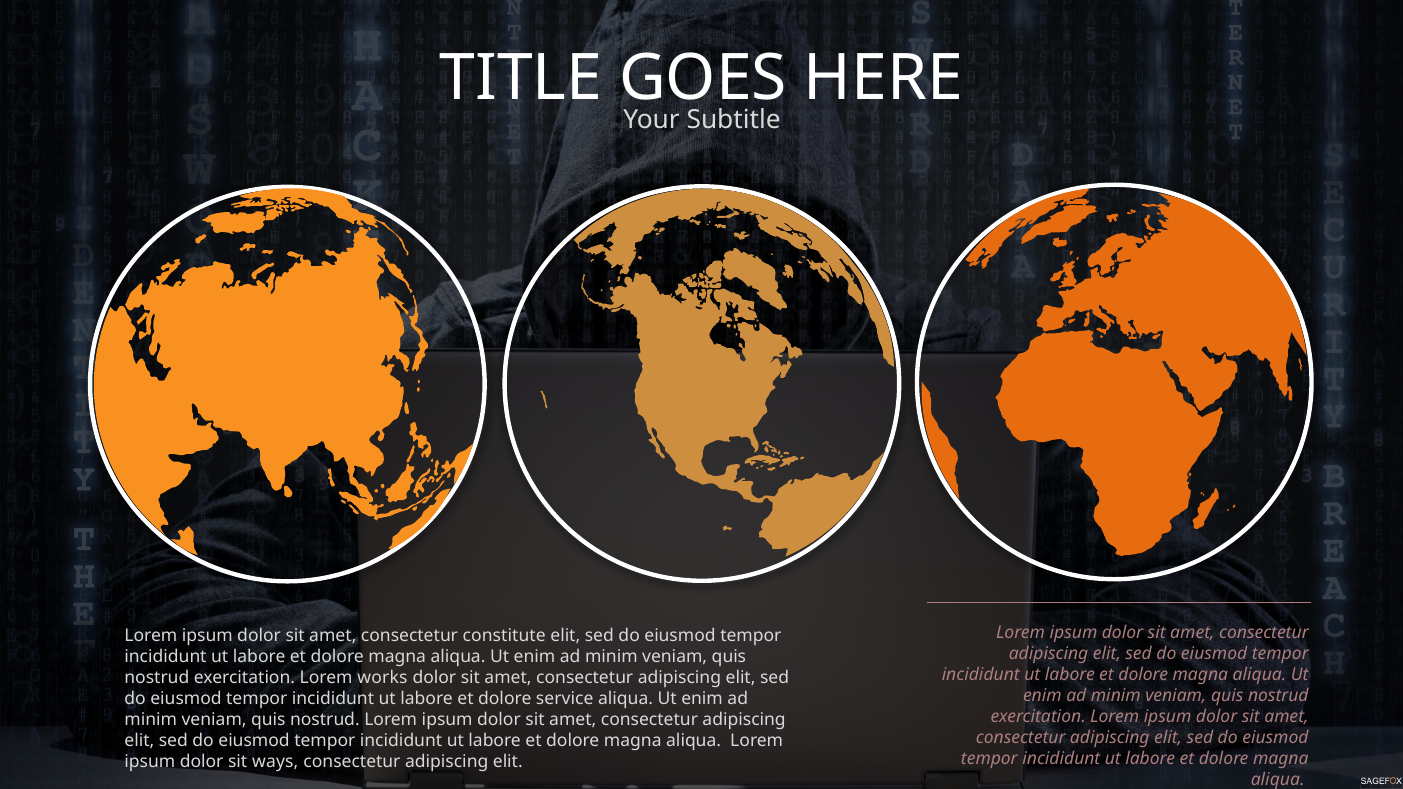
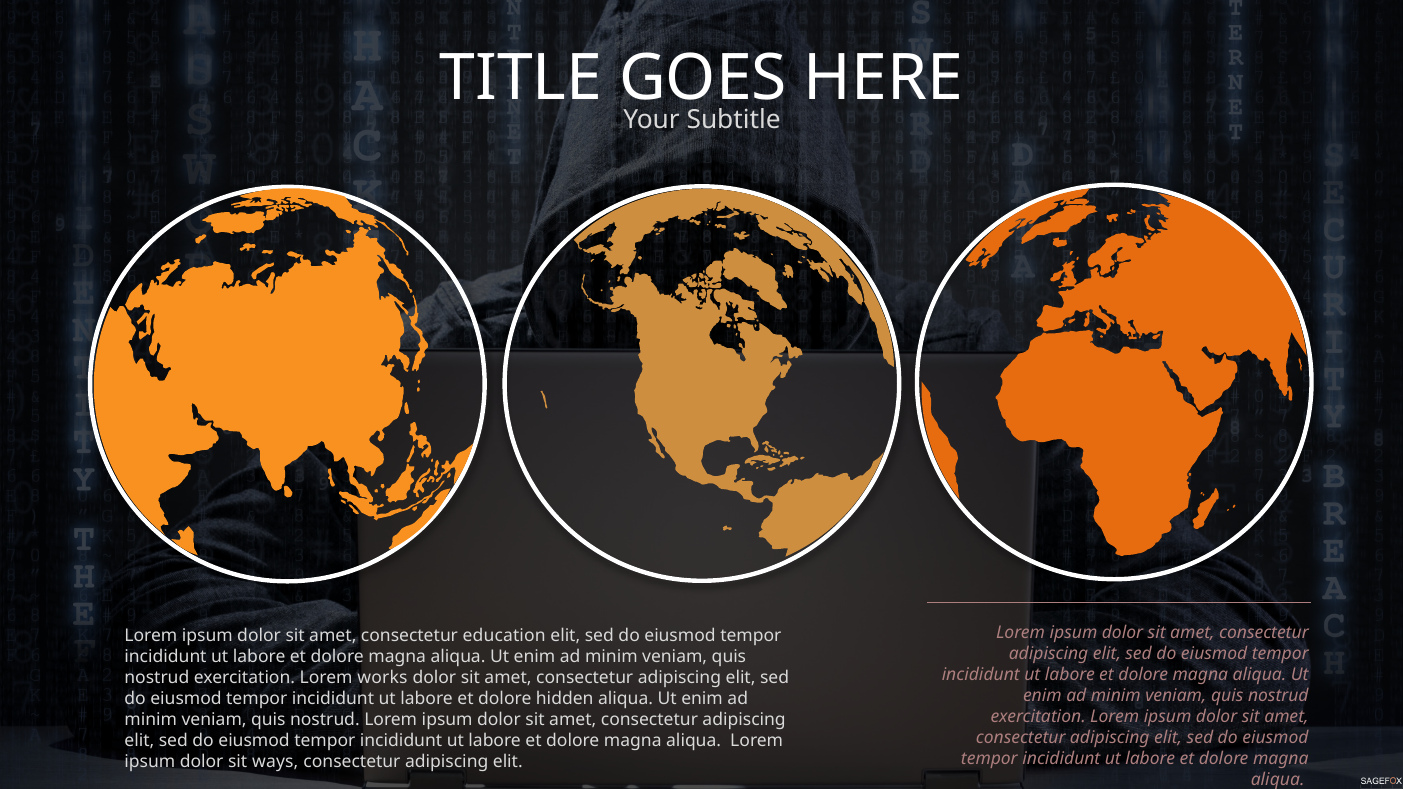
constitute: constitute -> education
service: service -> hidden
